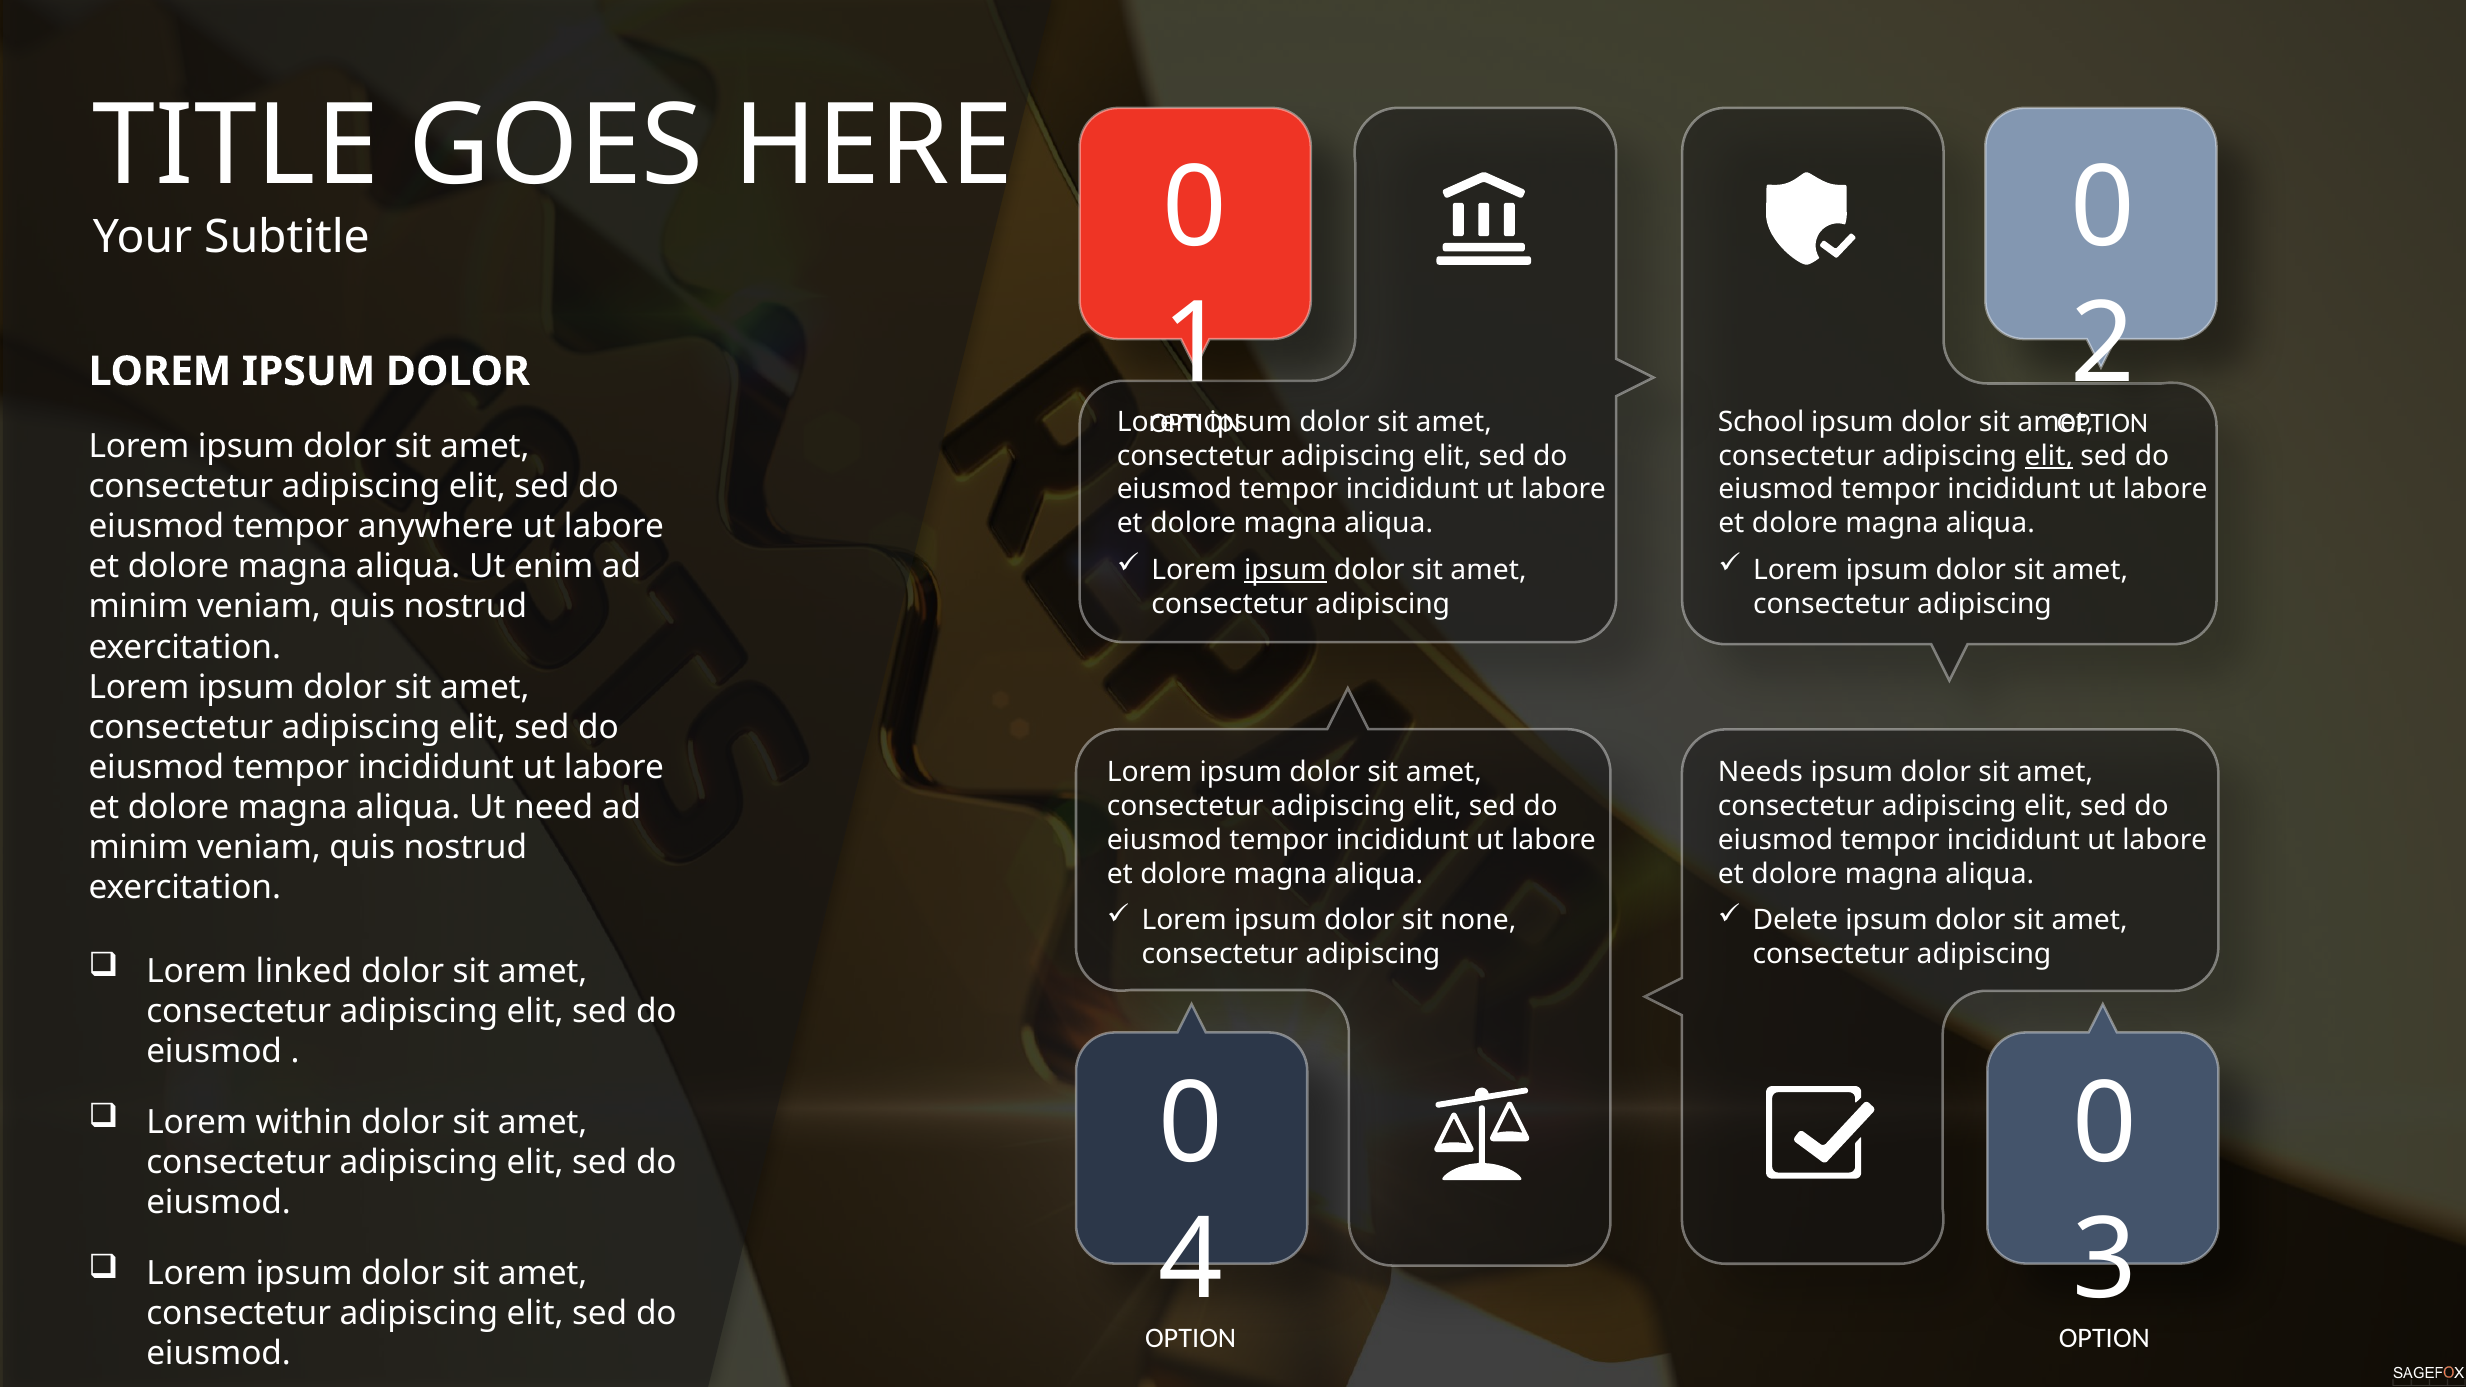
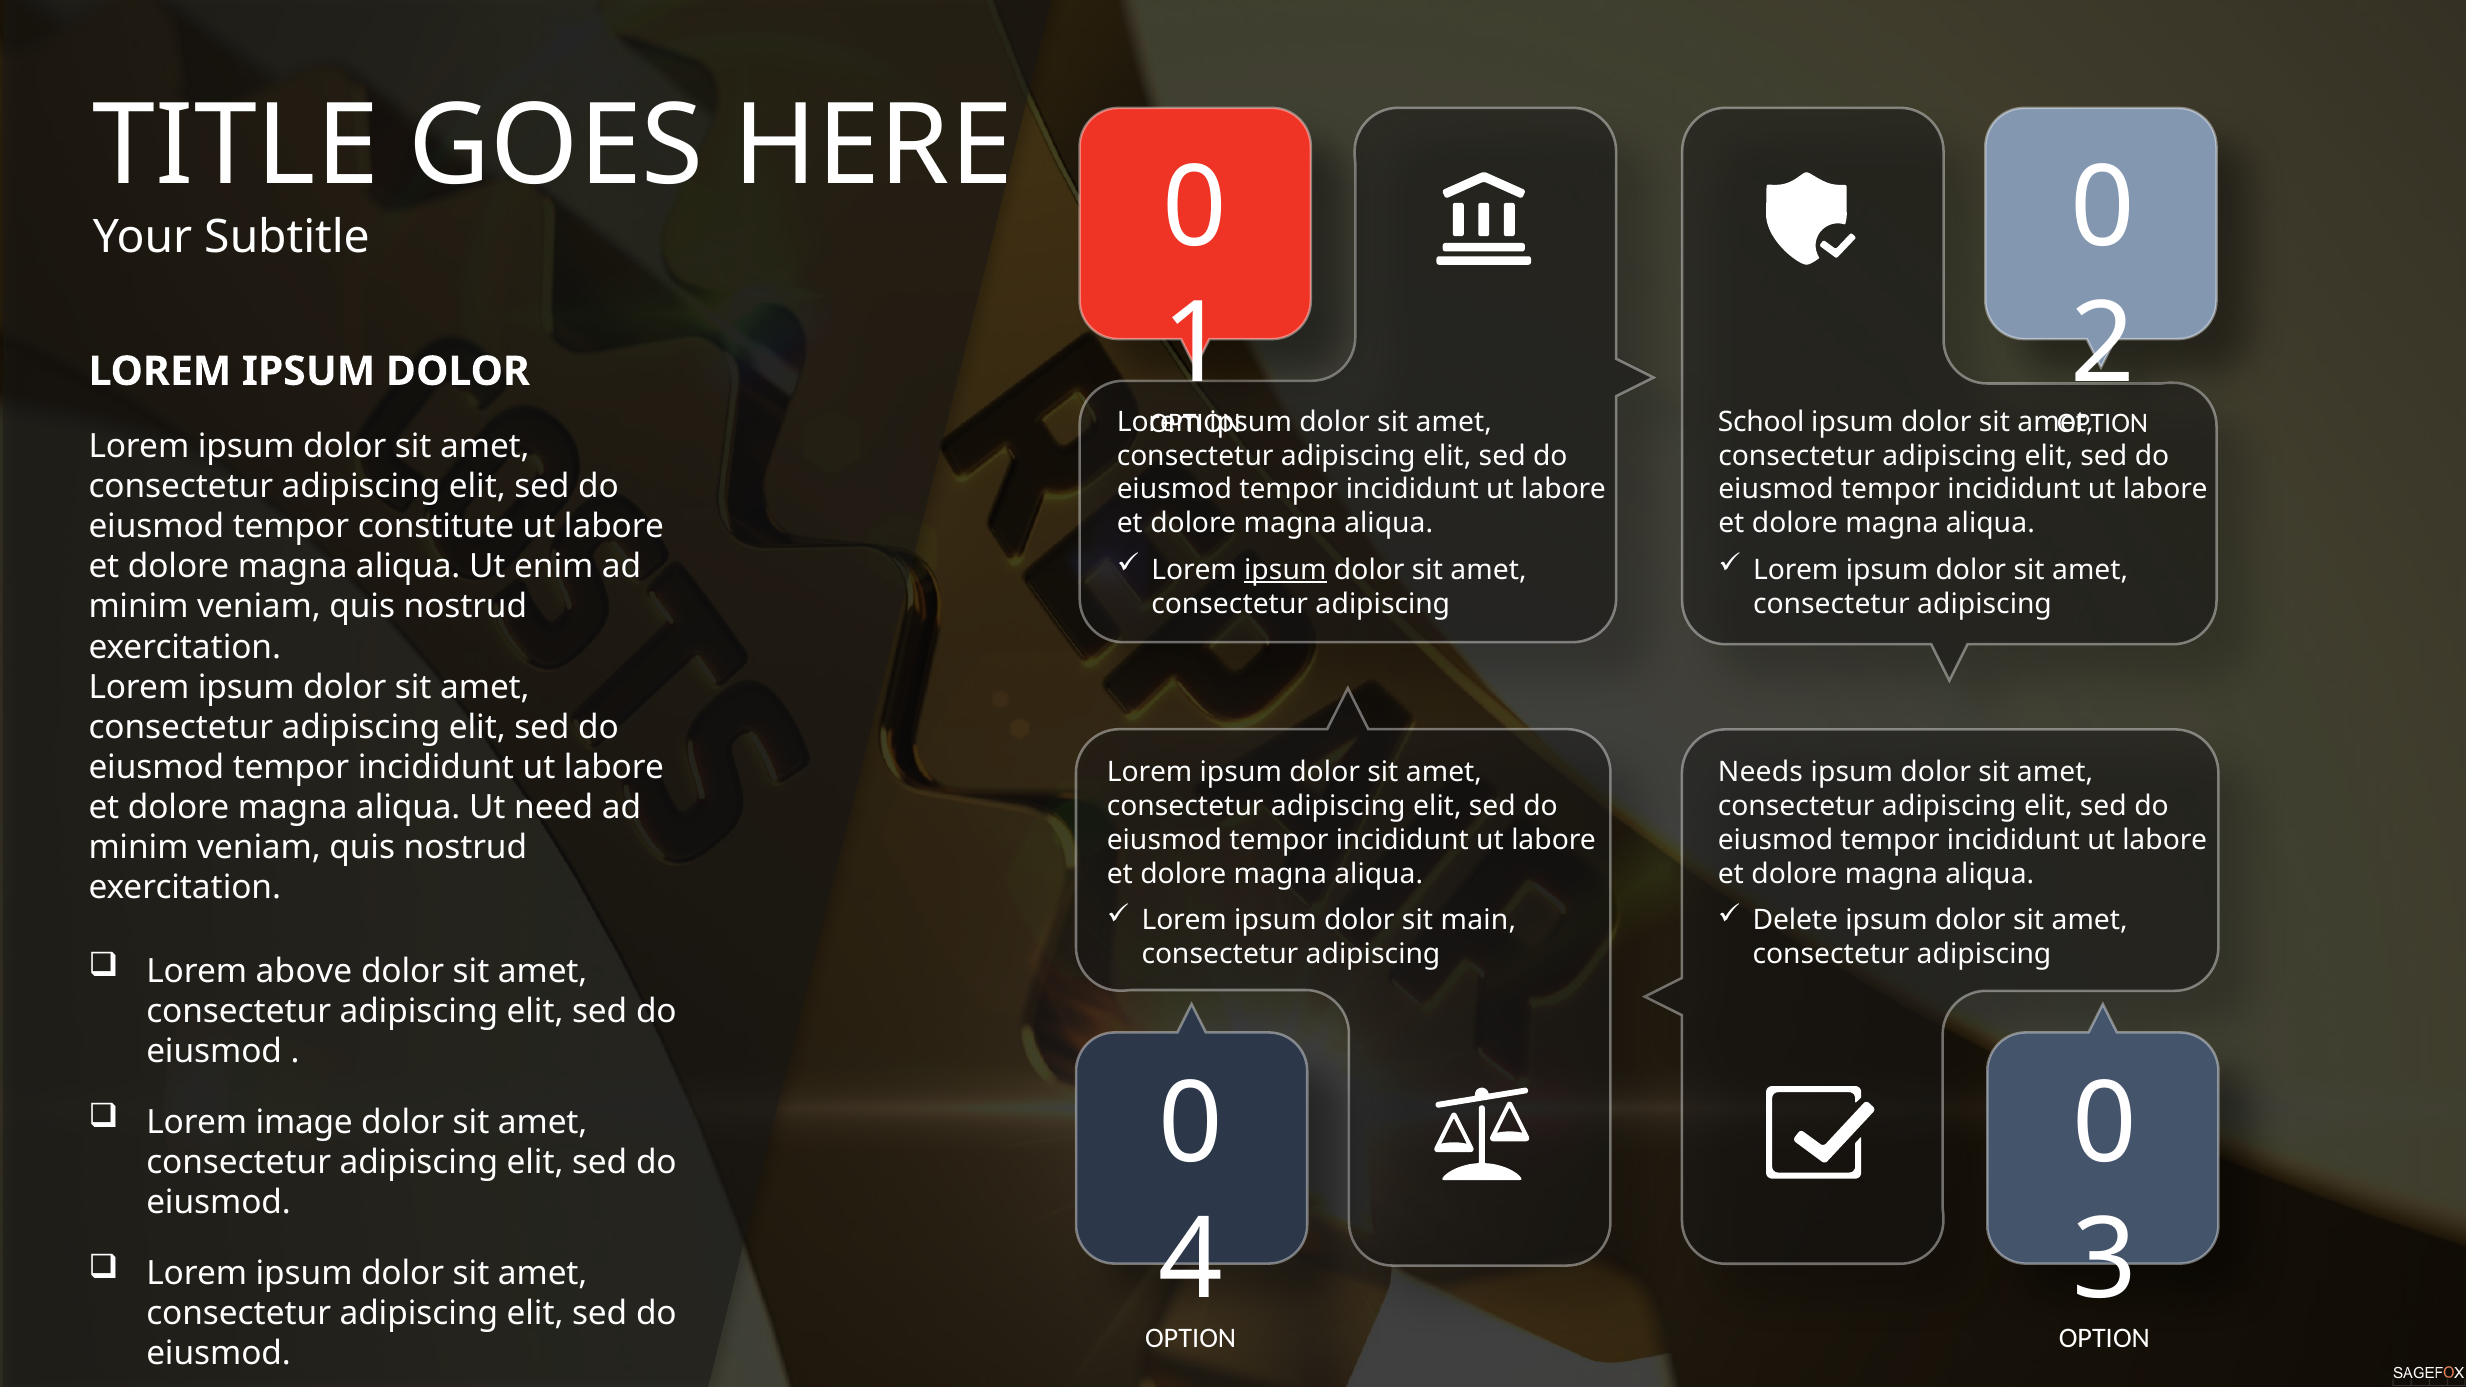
elit at (2049, 456) underline: present -> none
anywhere: anywhere -> constitute
none: none -> main
linked: linked -> above
within: within -> image
